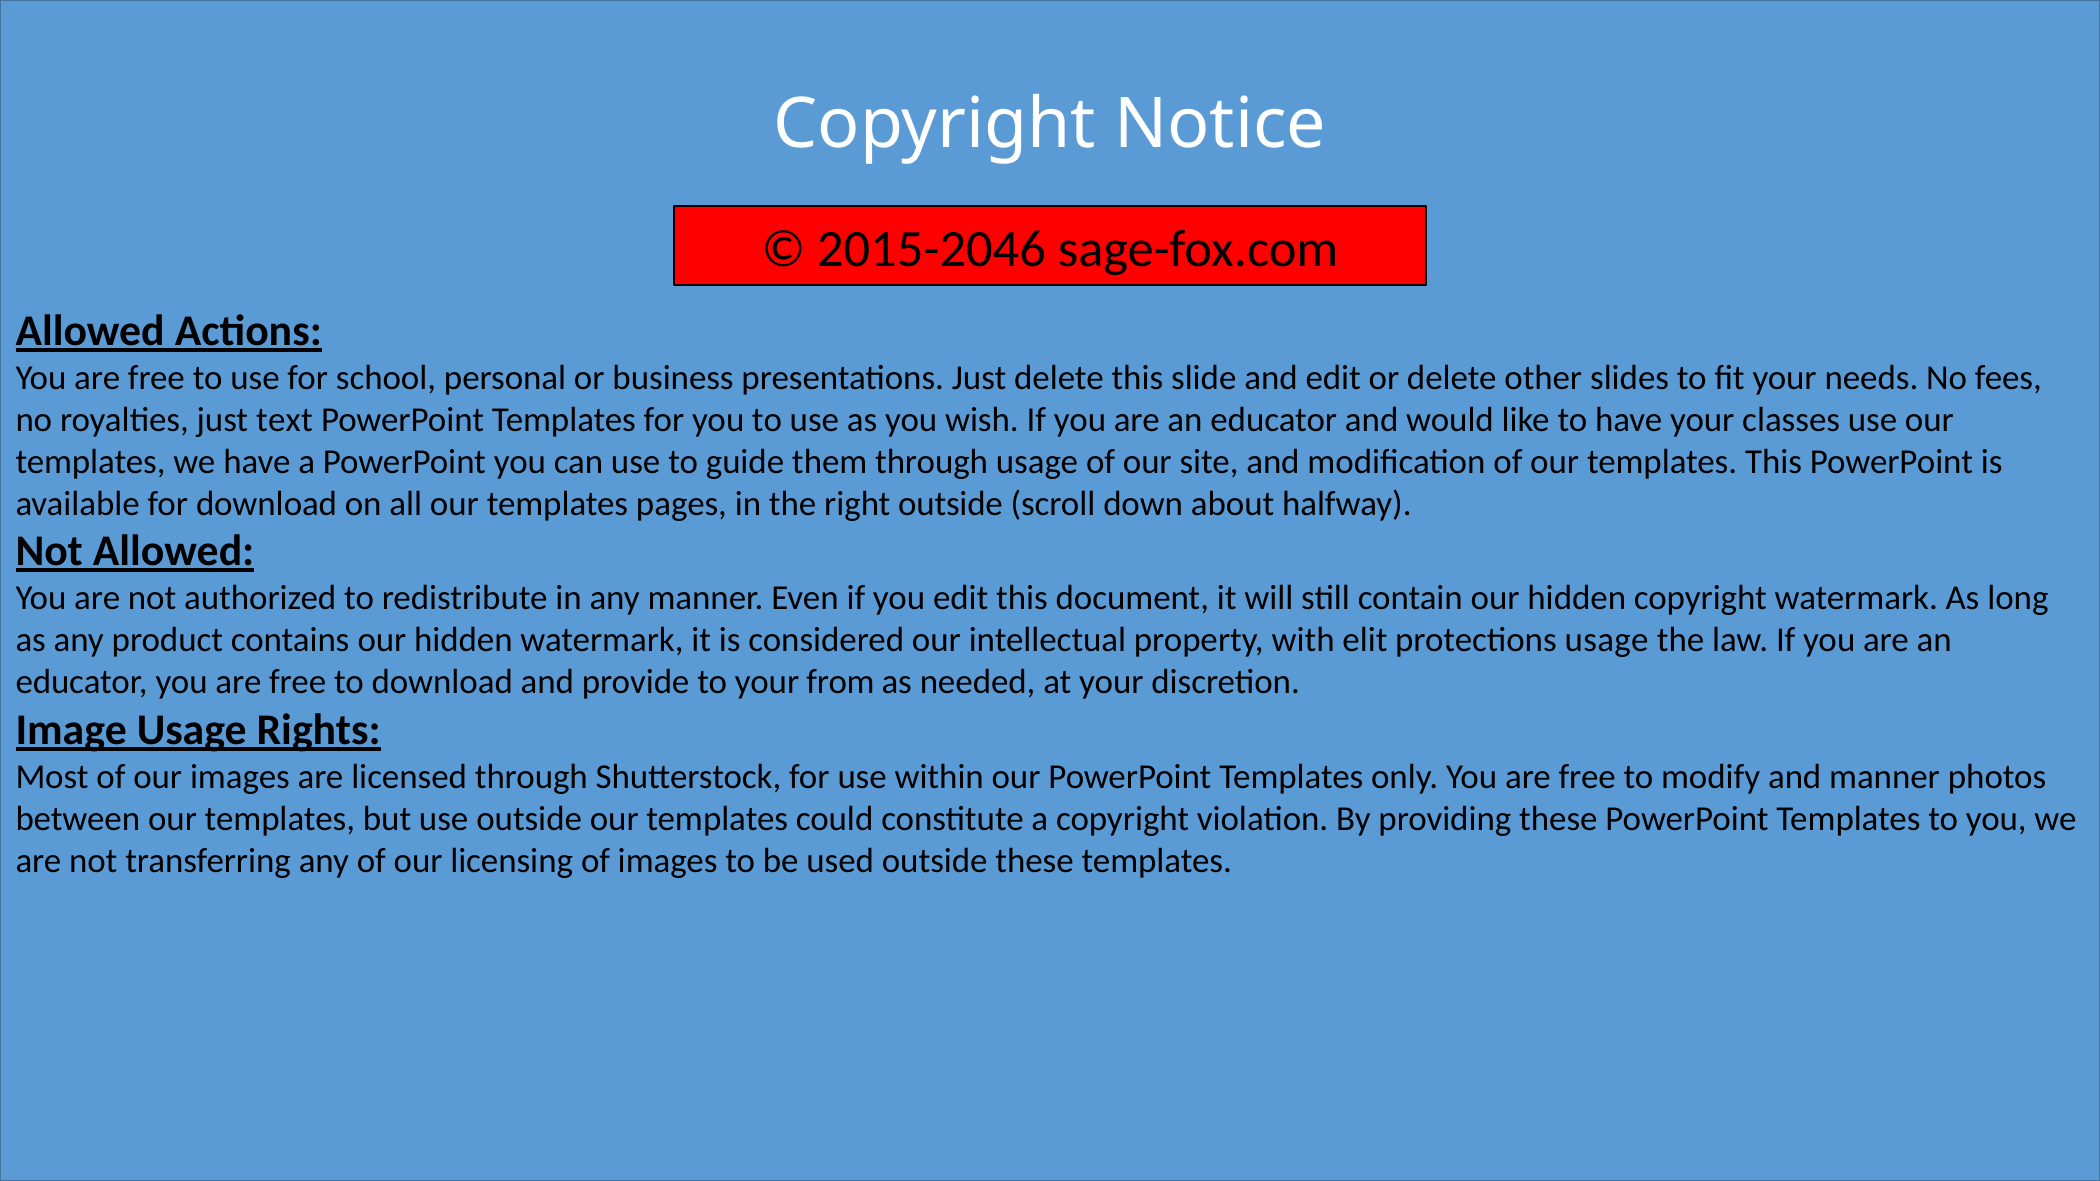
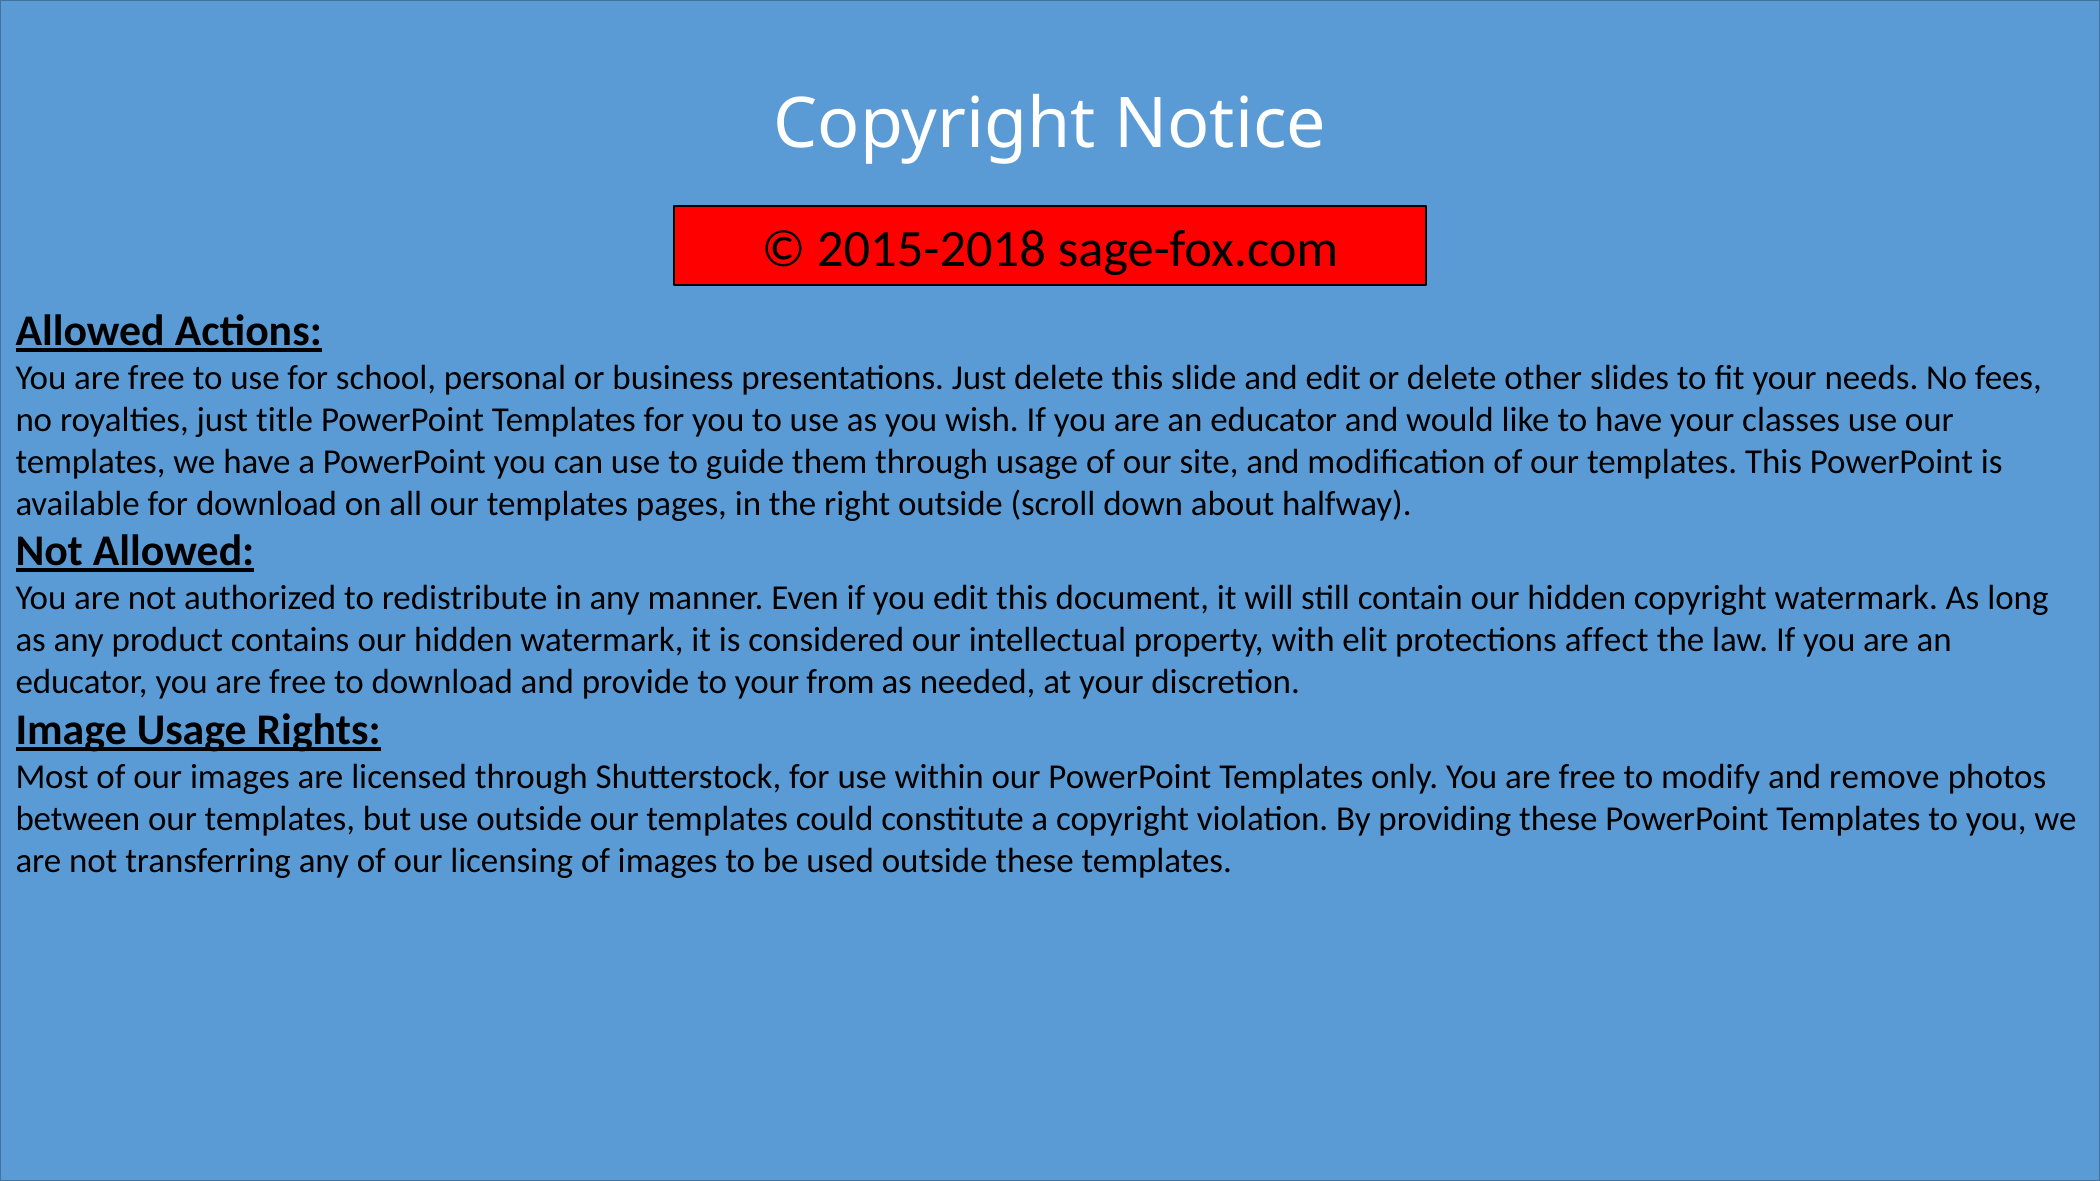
2015-2046: 2015-2046 -> 2015-2018
text: text -> title
protections usage: usage -> affect
and manner: manner -> remove
